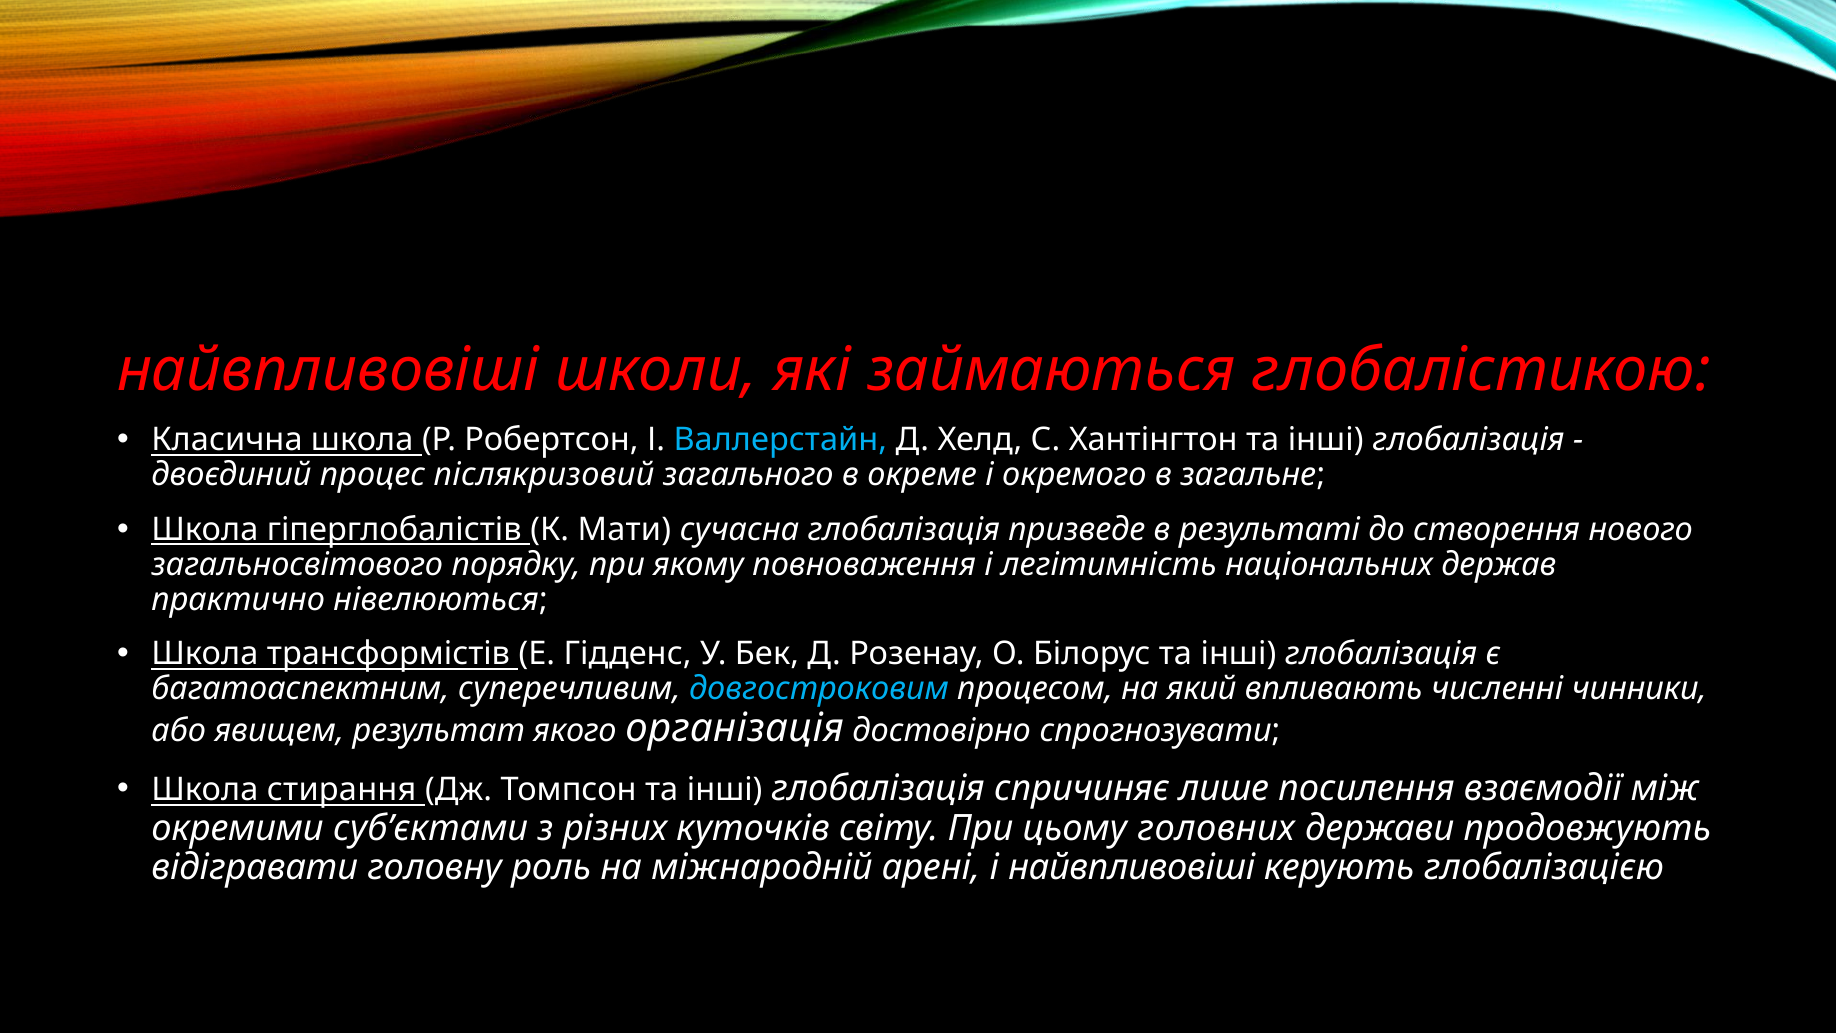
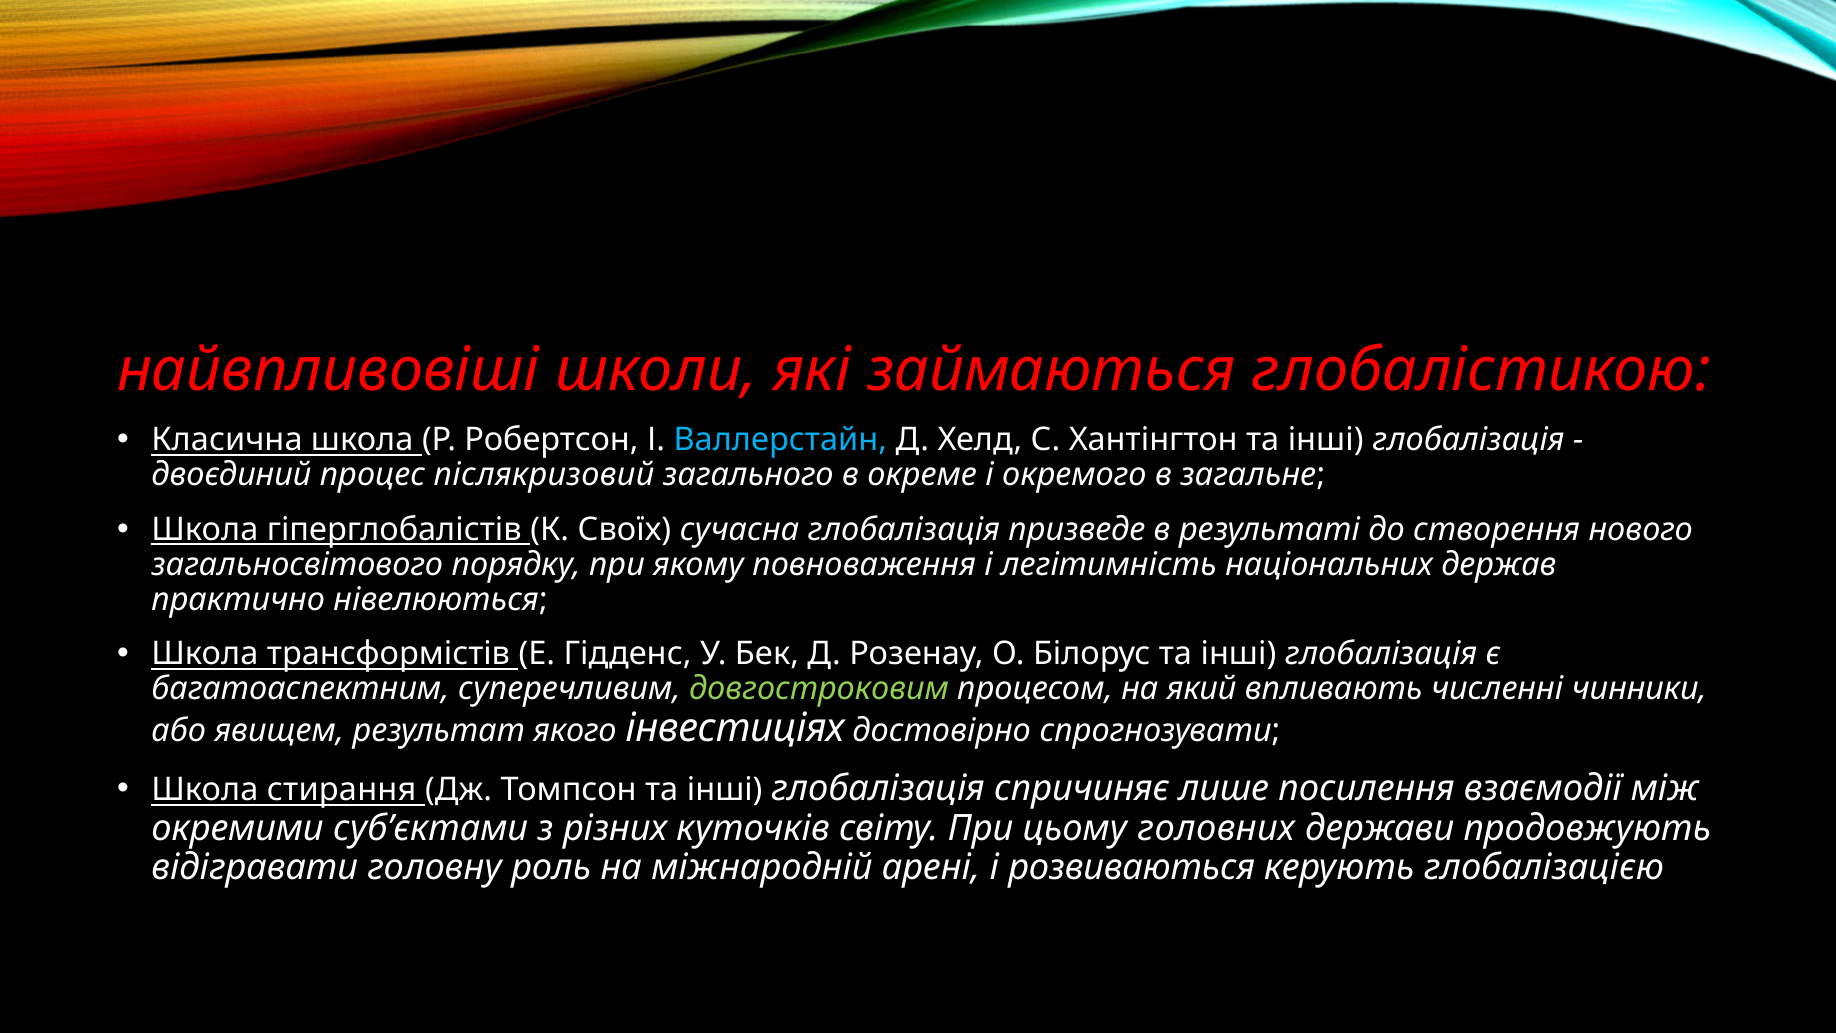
Мати: Мати -> Своїх
довгостроковим colour: light blue -> light green
організація: організація -> інвестиціях
і найвпливовіші: найвпливовіші -> розвиваються
